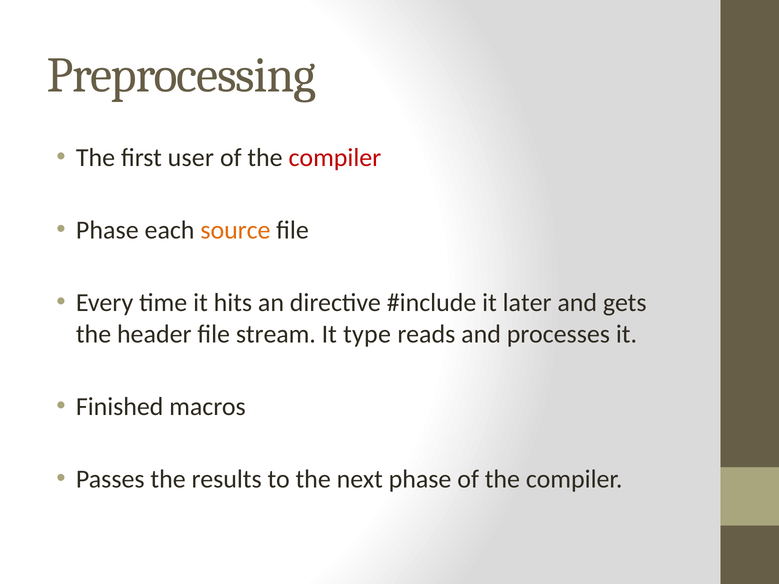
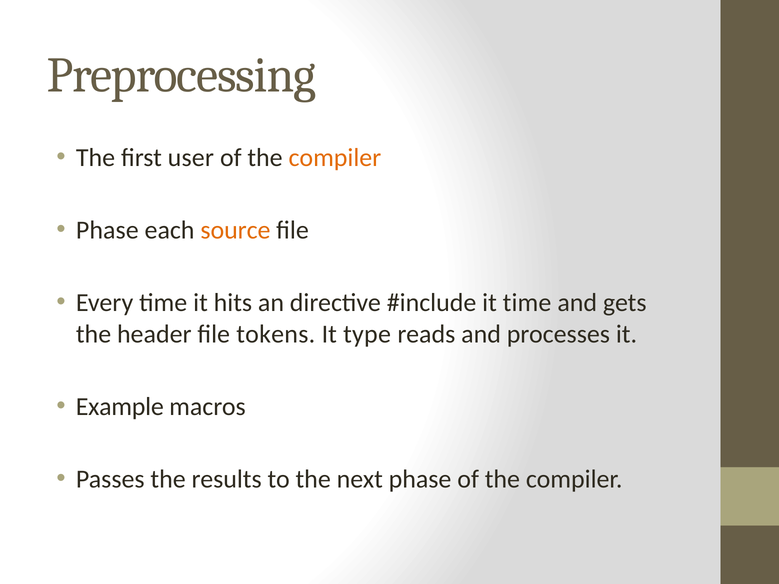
compiler at (335, 158) colour: red -> orange
it later: later -> time
stream: stream -> tokens
Finished: Finished -> Example
